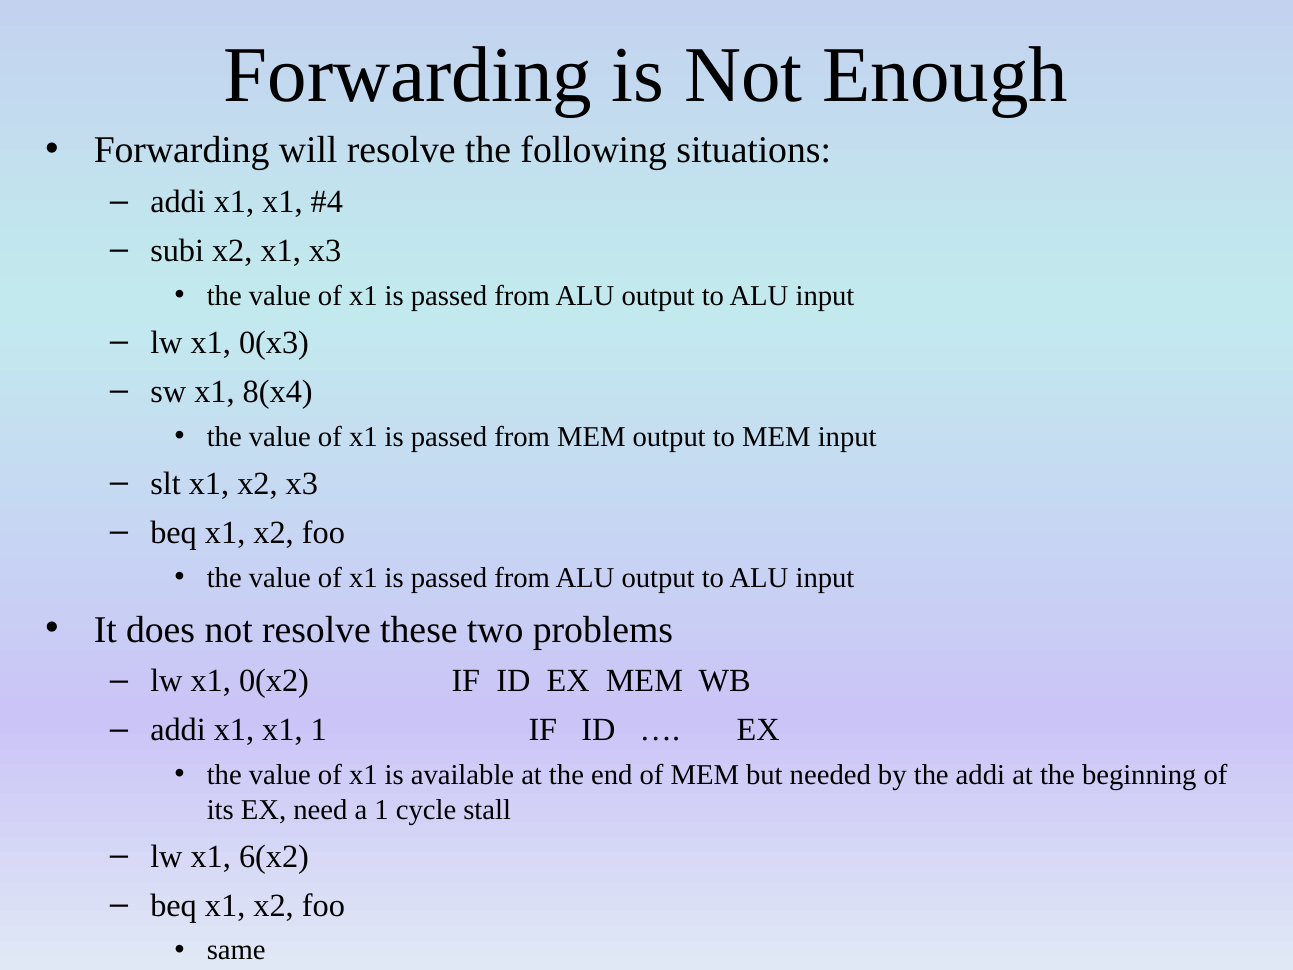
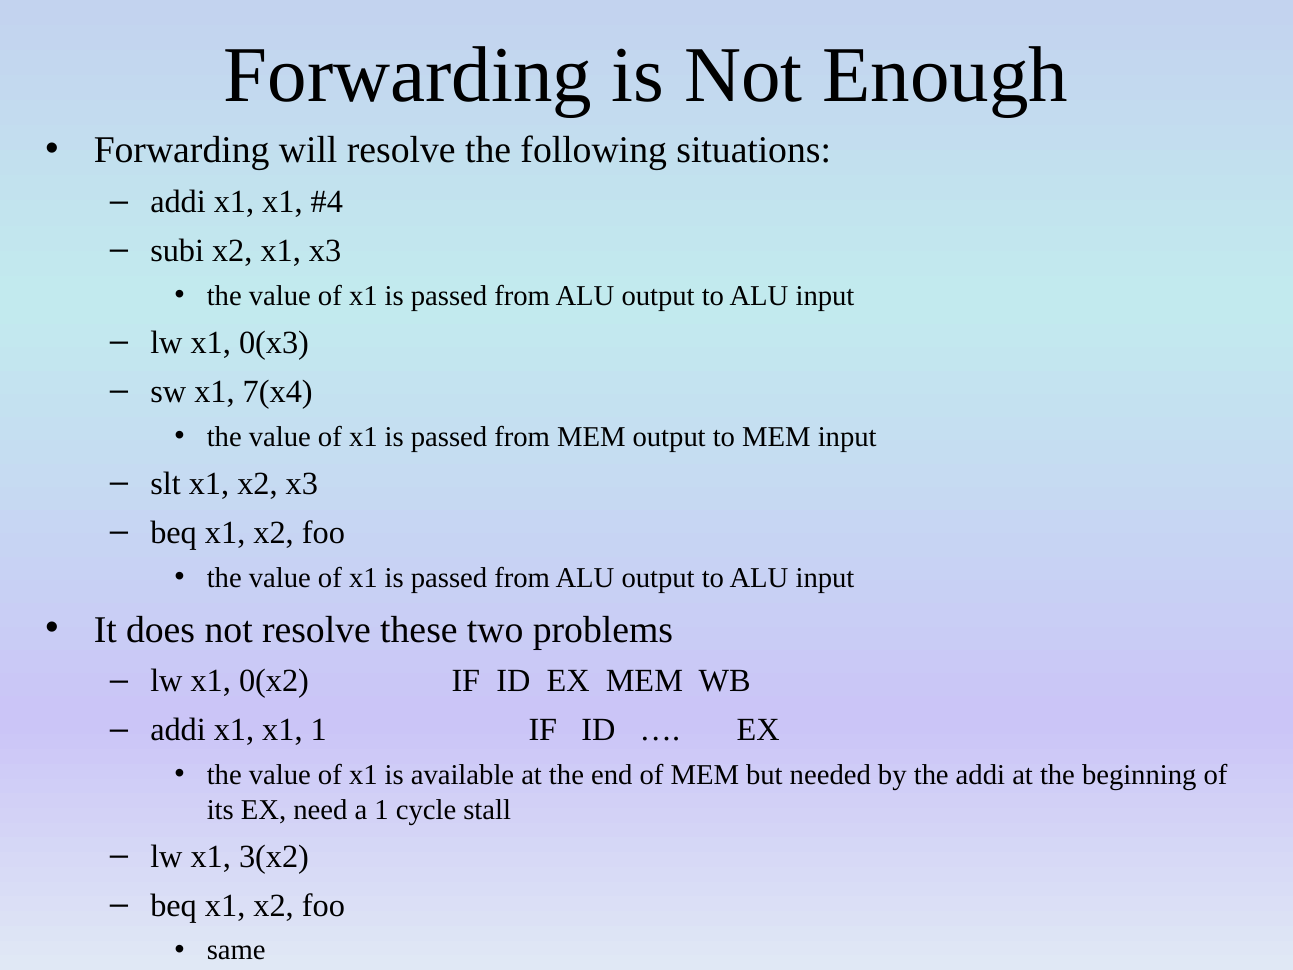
8(x4: 8(x4 -> 7(x4
6(x2: 6(x2 -> 3(x2
